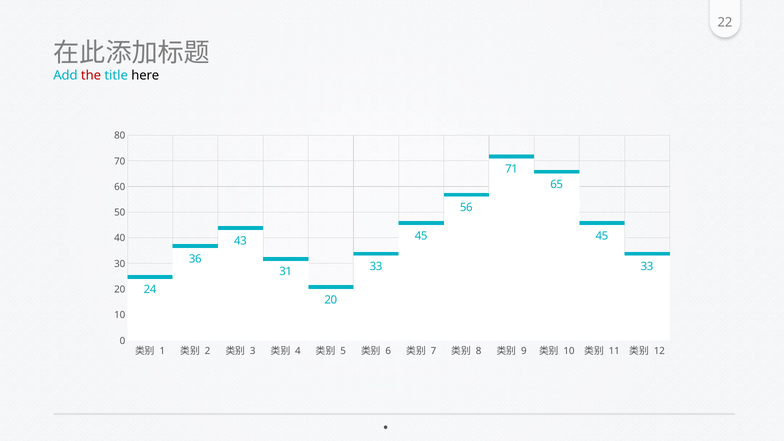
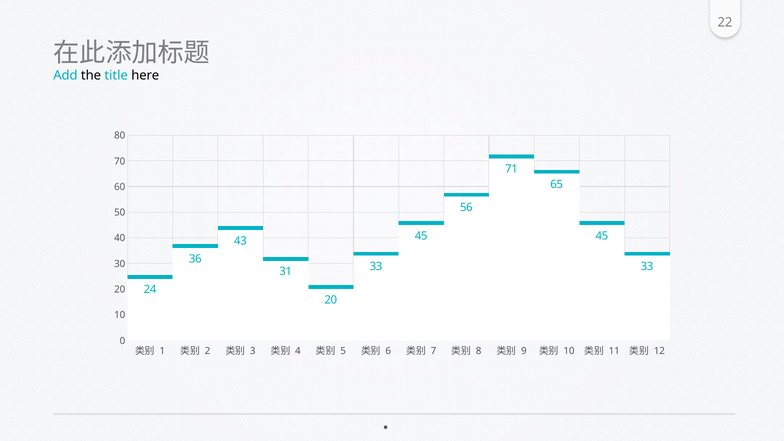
the colour: red -> black
